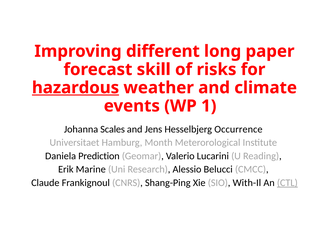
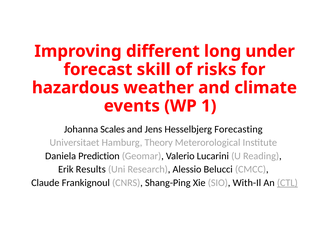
paper: paper -> under
hazardous underline: present -> none
Occurrence: Occurrence -> Forecasting
Month: Month -> Theory
Marine: Marine -> Results
